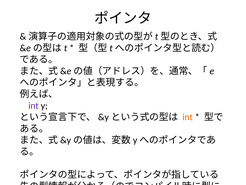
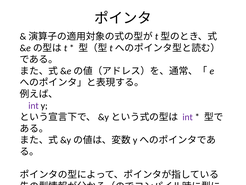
int at (188, 117) colour: orange -> purple
